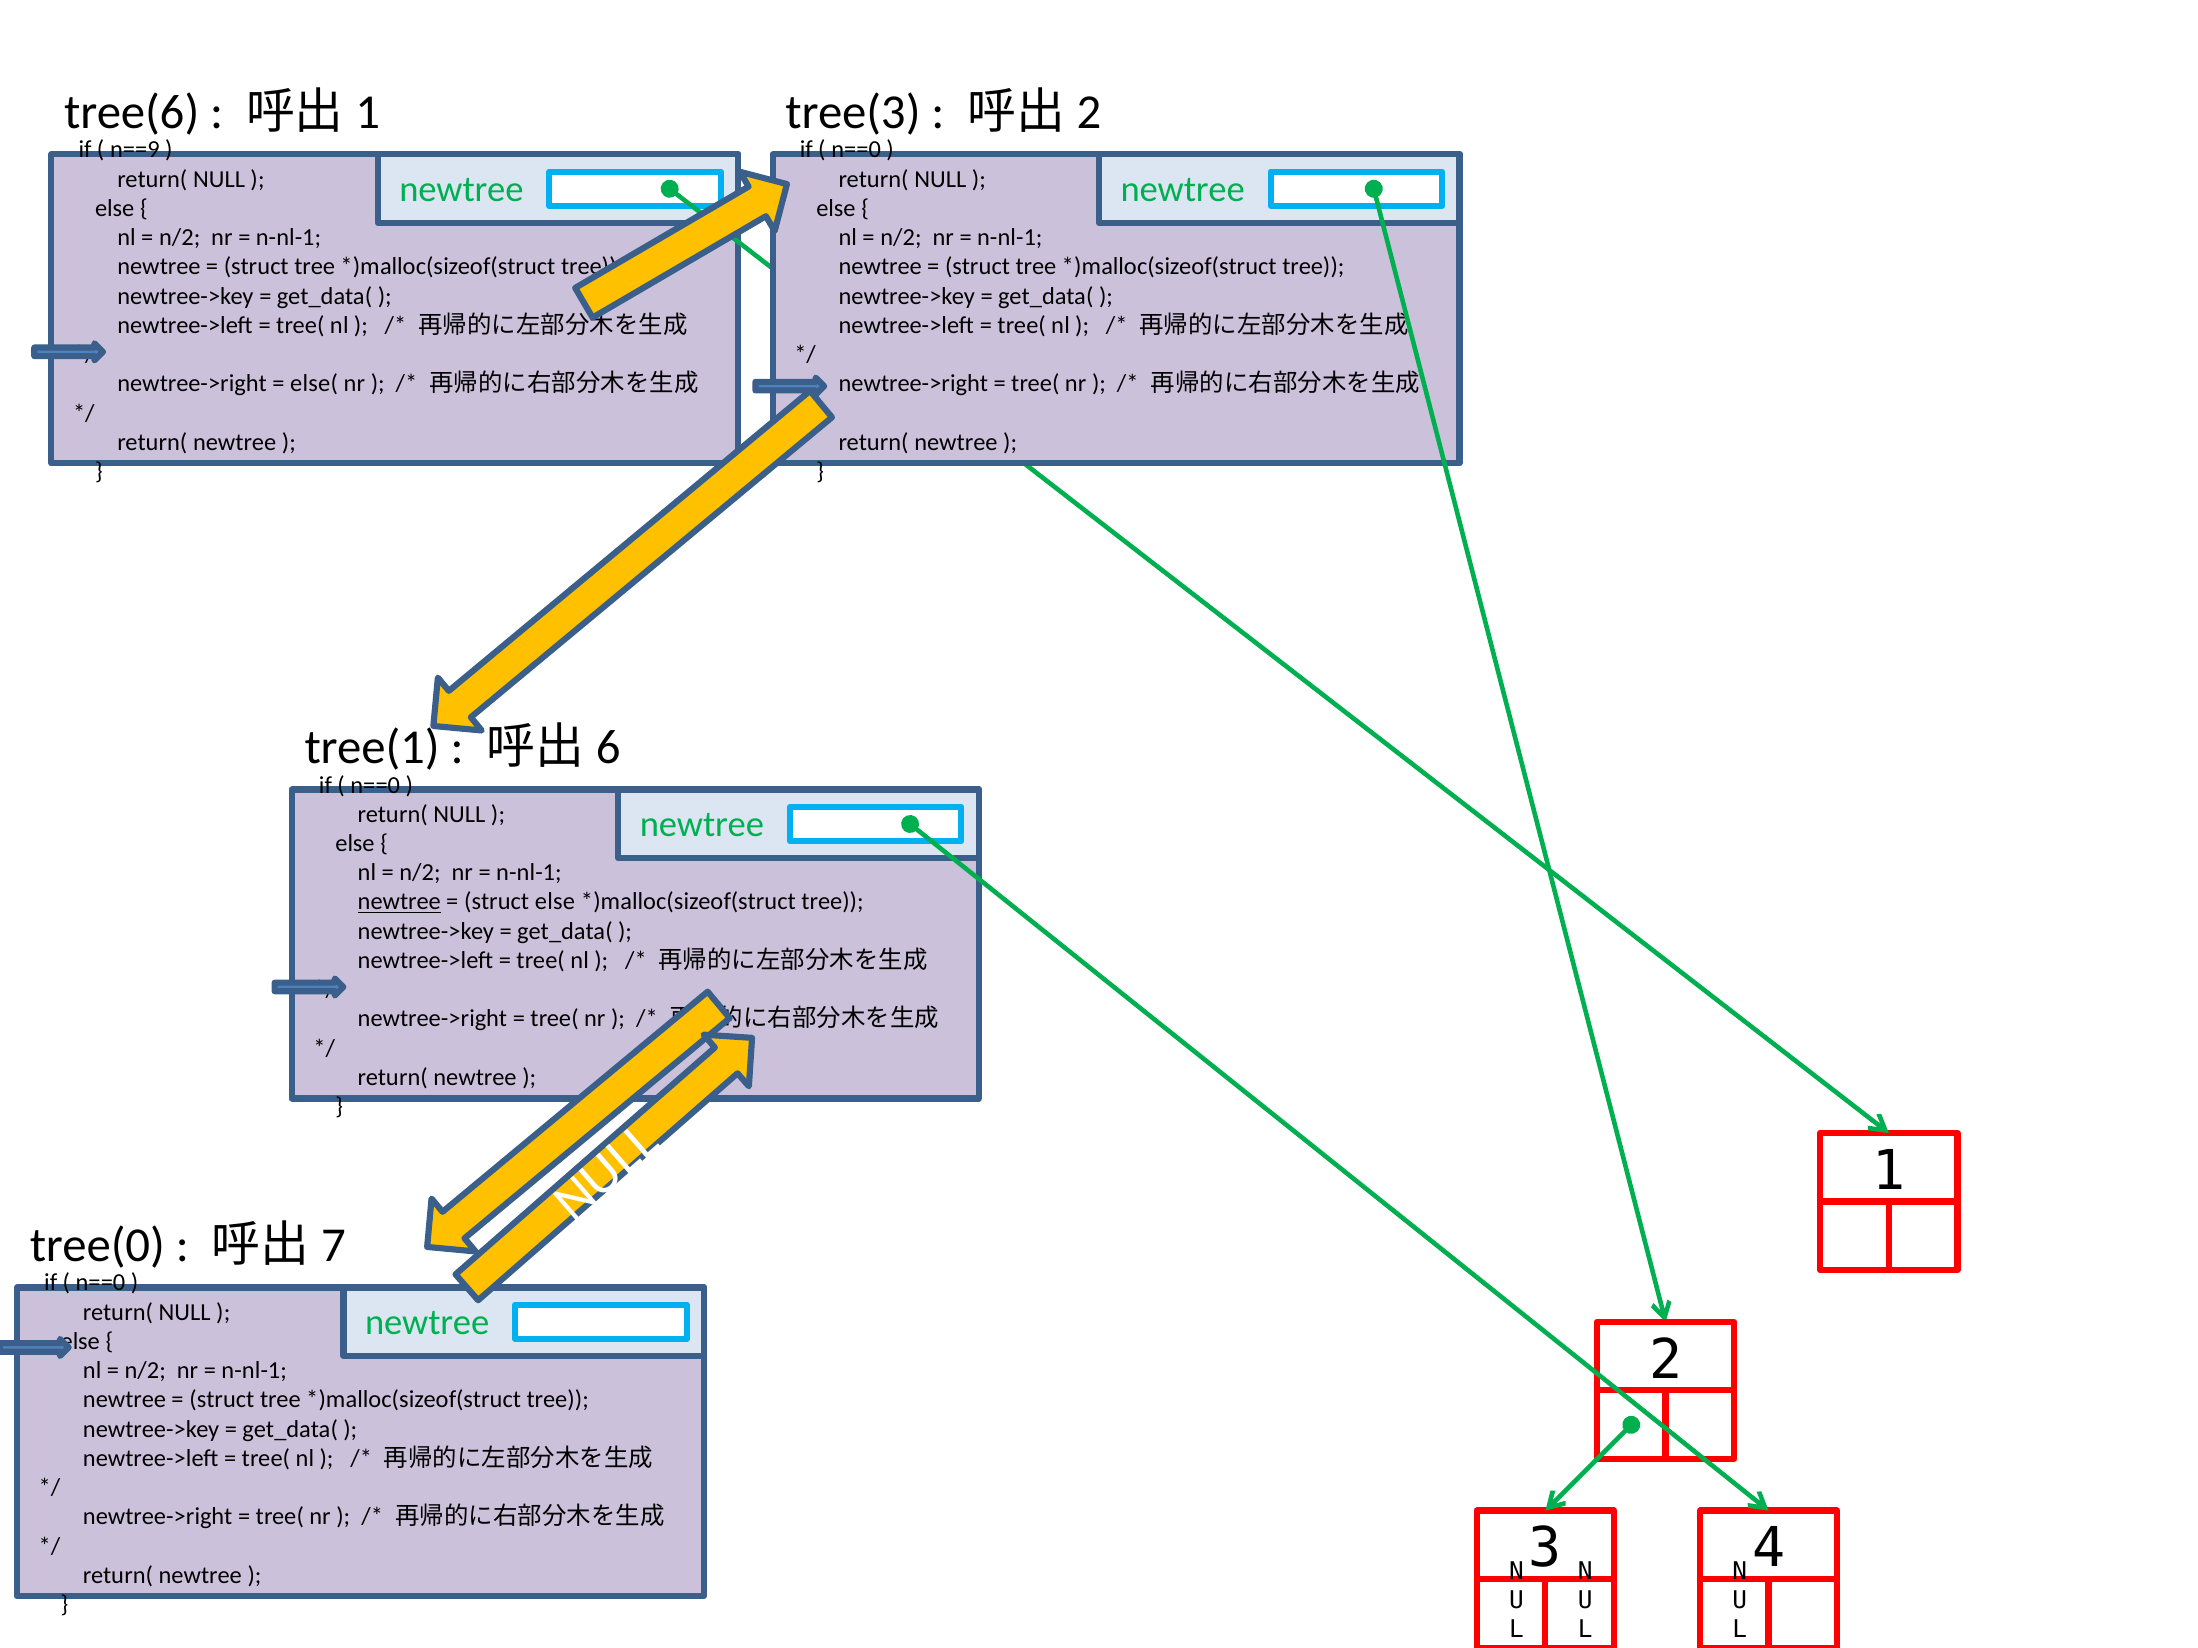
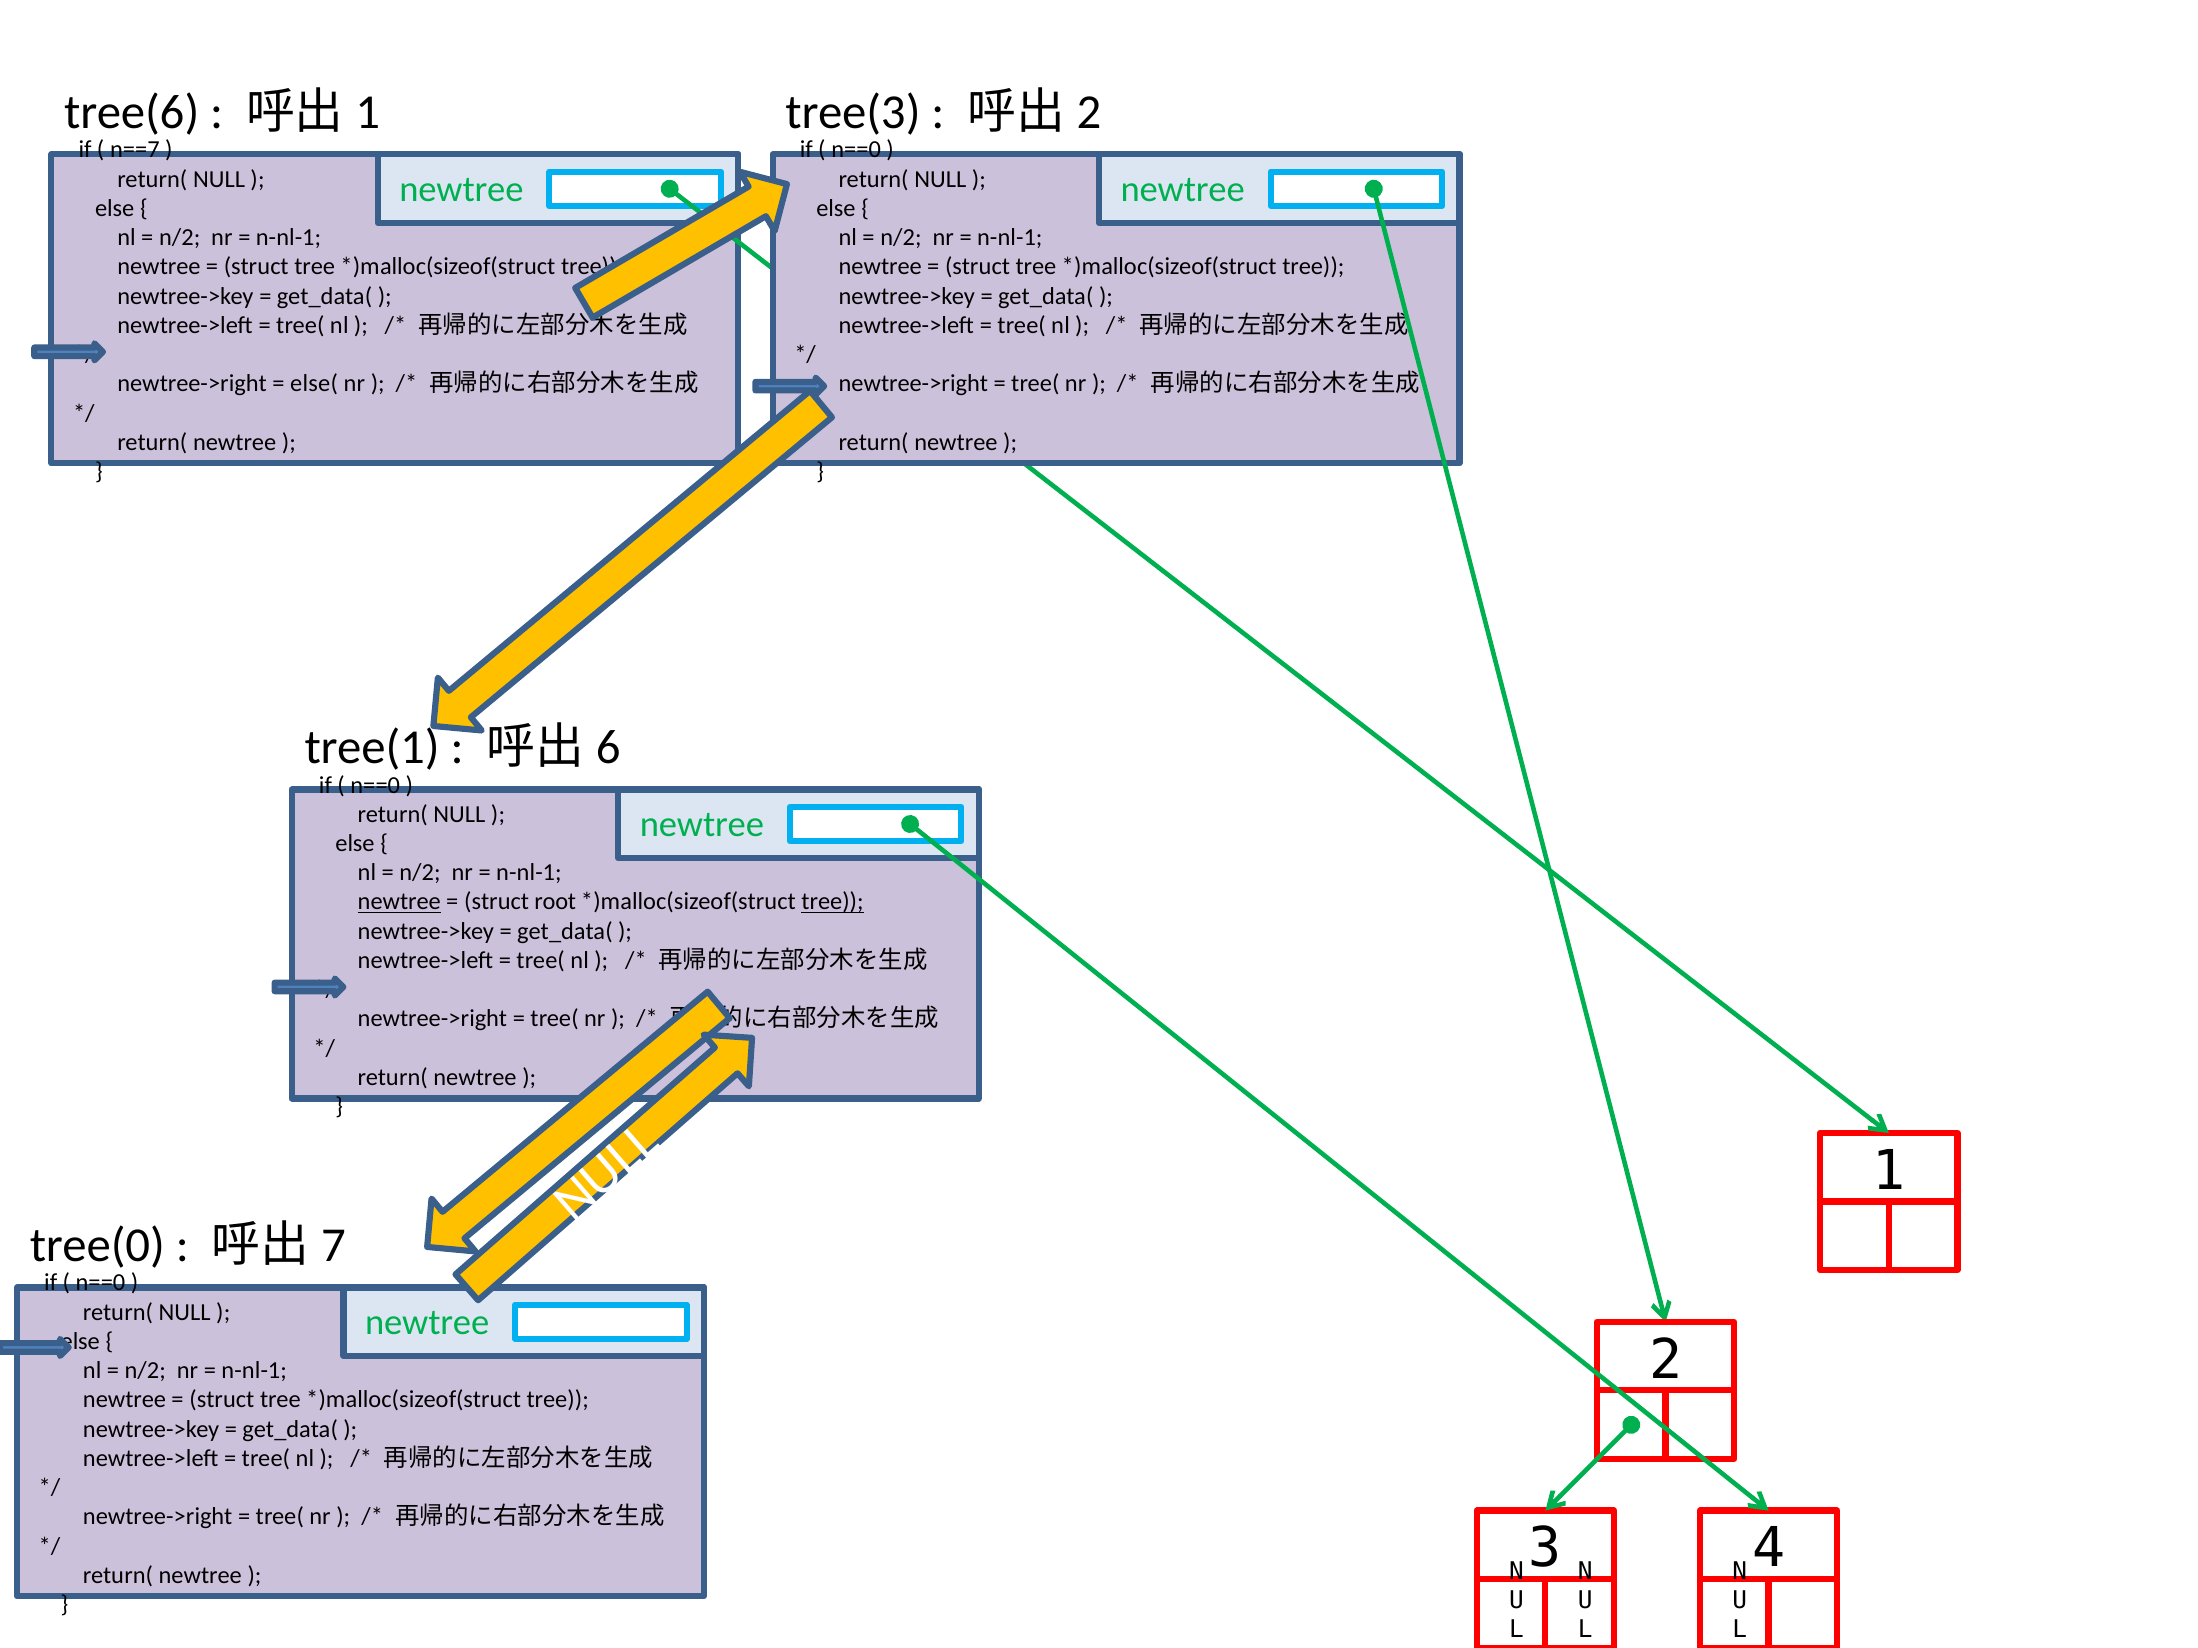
n==9: n==9 -> n==7
struct else: else -> root
tree at (833, 902) underline: none -> present
